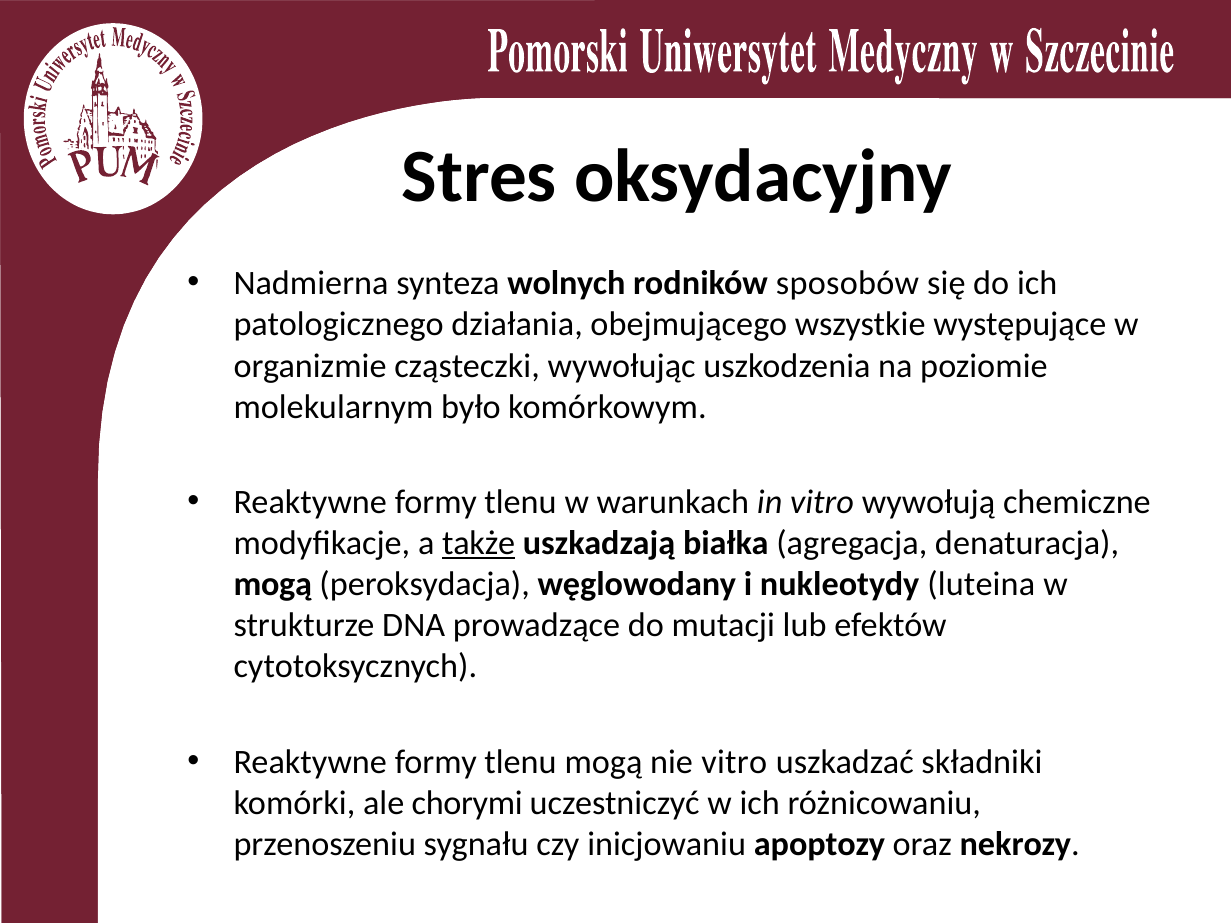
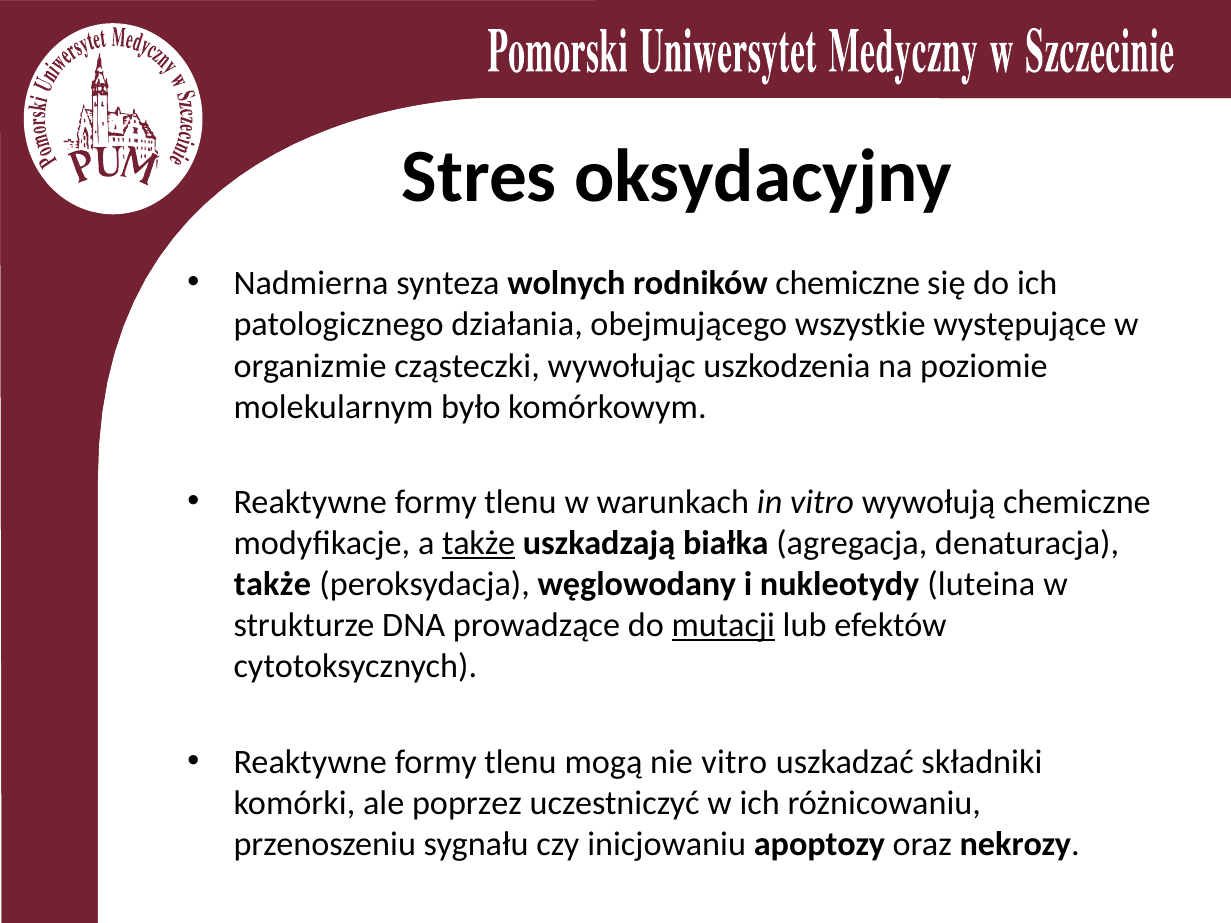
rodników sposobów: sposobów -> chemiczne
mogą at (273, 585): mogą -> także
mutacji underline: none -> present
chorymi: chorymi -> poprzez
